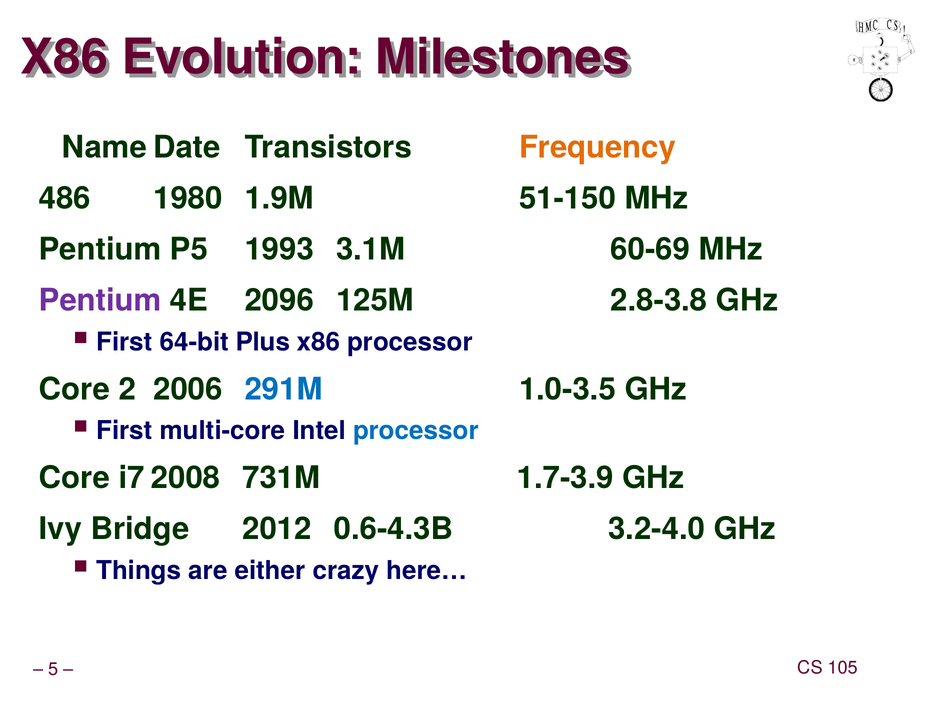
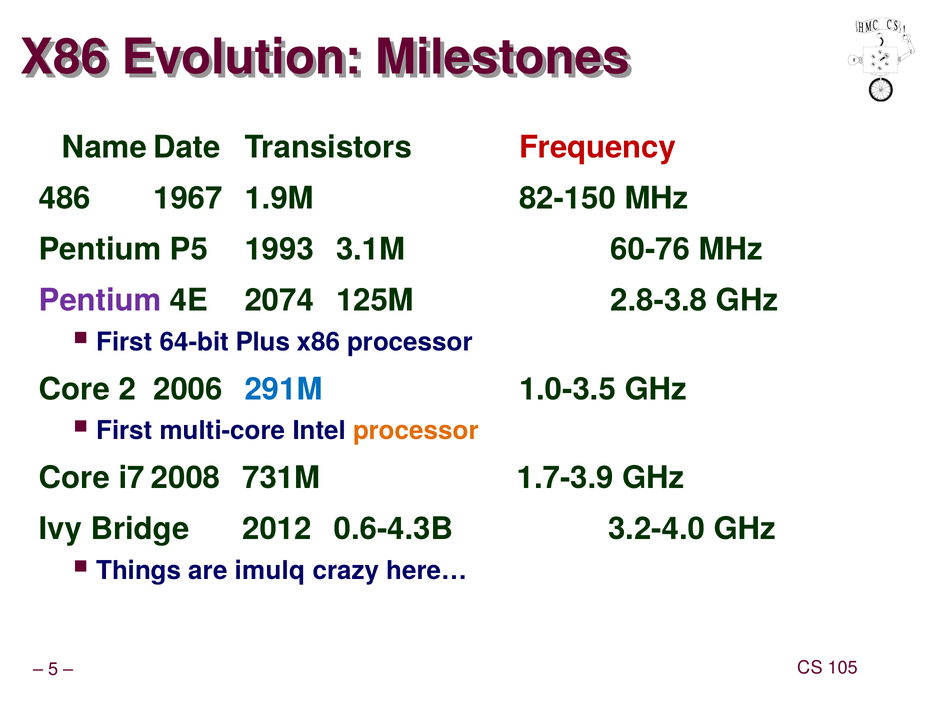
Frequency colour: orange -> red
1980: 1980 -> 1967
51-150: 51-150 -> 82-150
60-69: 60-69 -> 60-76
2096: 2096 -> 2074
processor at (416, 430) colour: blue -> orange
either: either -> imulq
